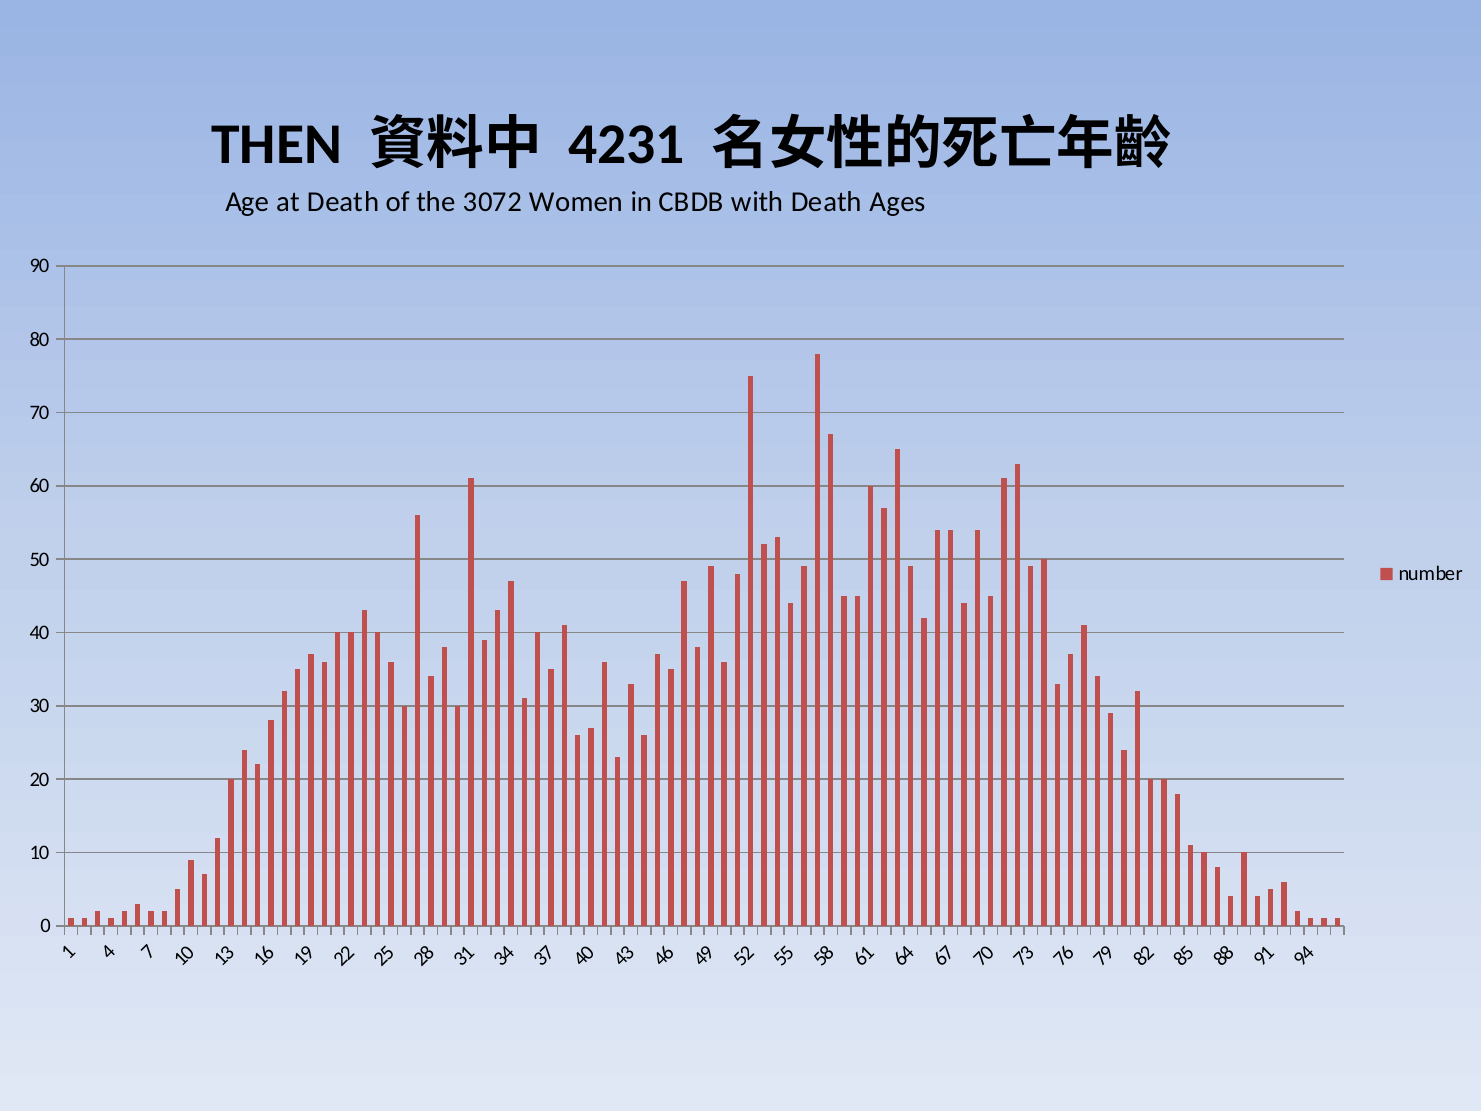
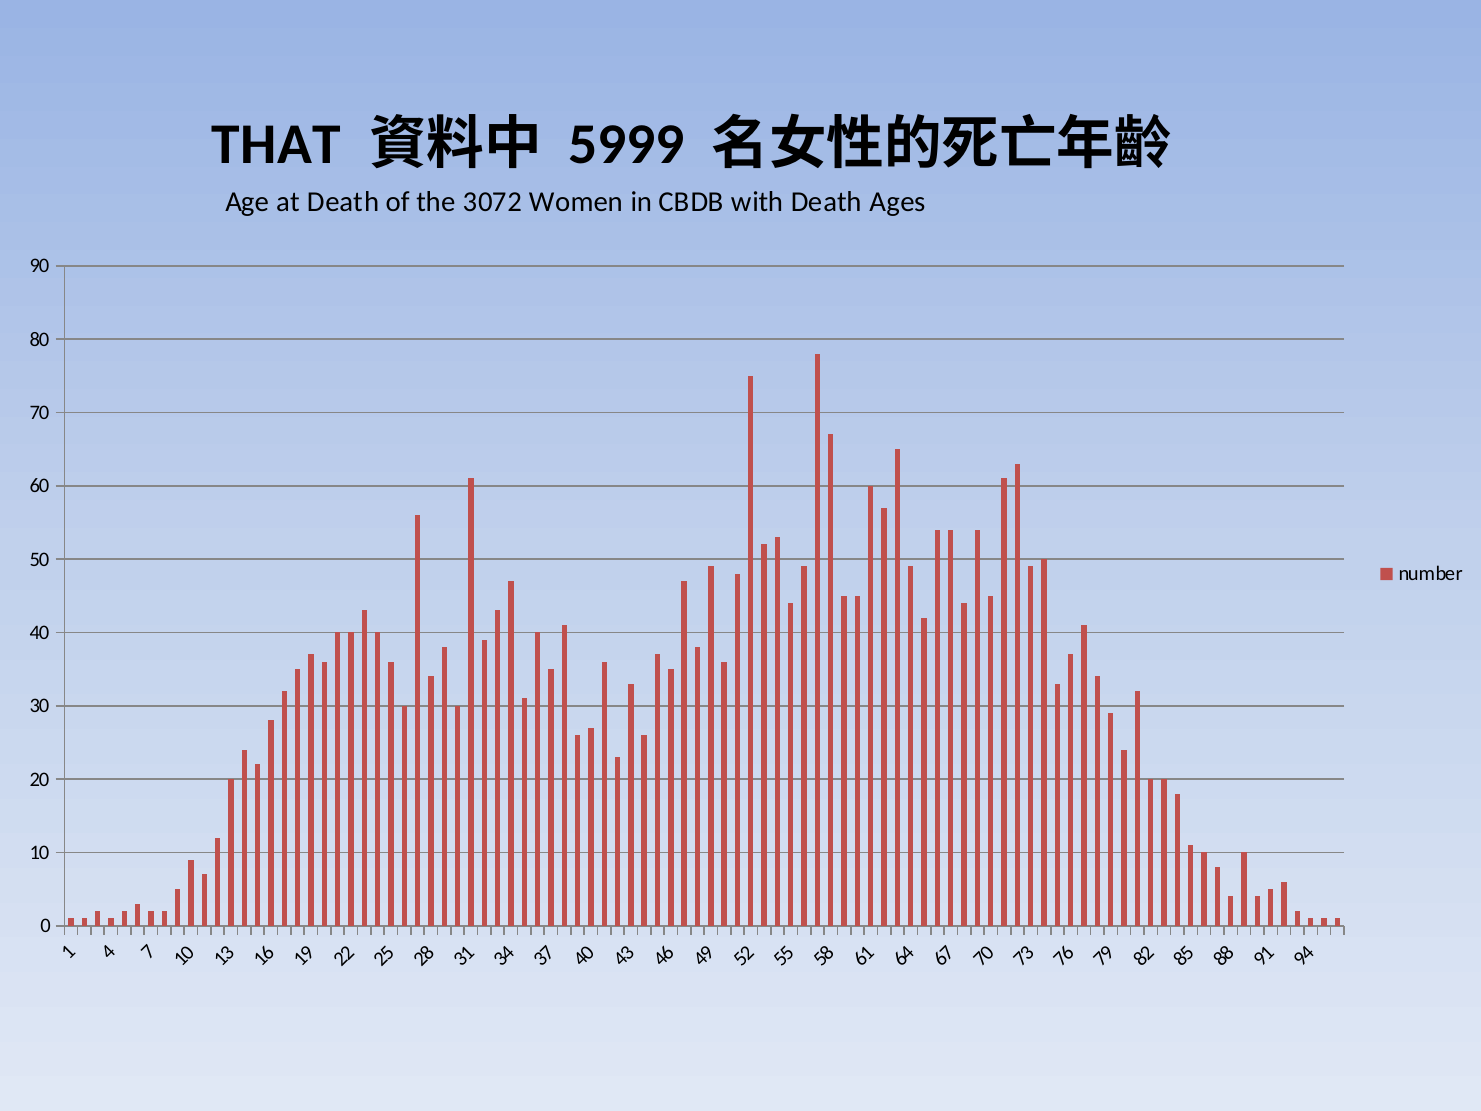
THEN: THEN -> THAT
4231: 4231 -> 5999
